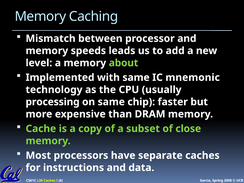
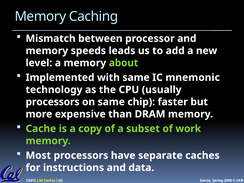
processing at (53, 102): processing -> processors
close: close -> work
